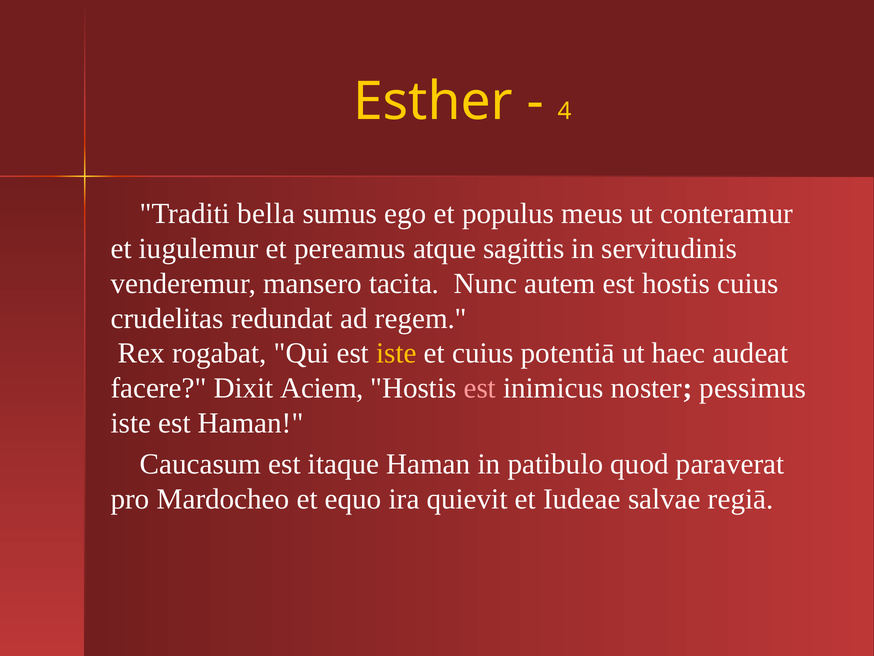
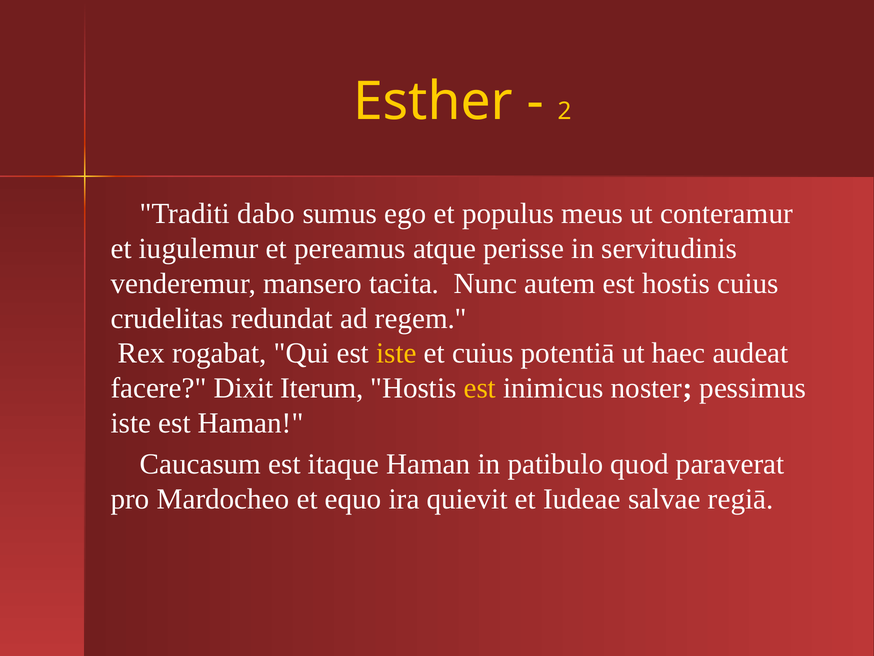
4: 4 -> 2
bella: bella -> dabo
sagittis: sagittis -> perisse
Aciem: Aciem -> Iterum
est at (480, 388) colour: pink -> yellow
